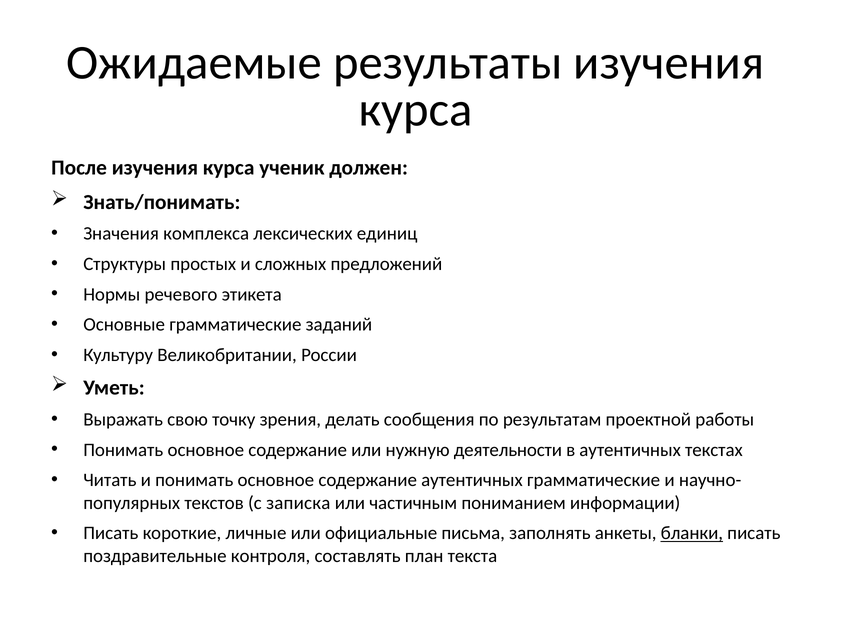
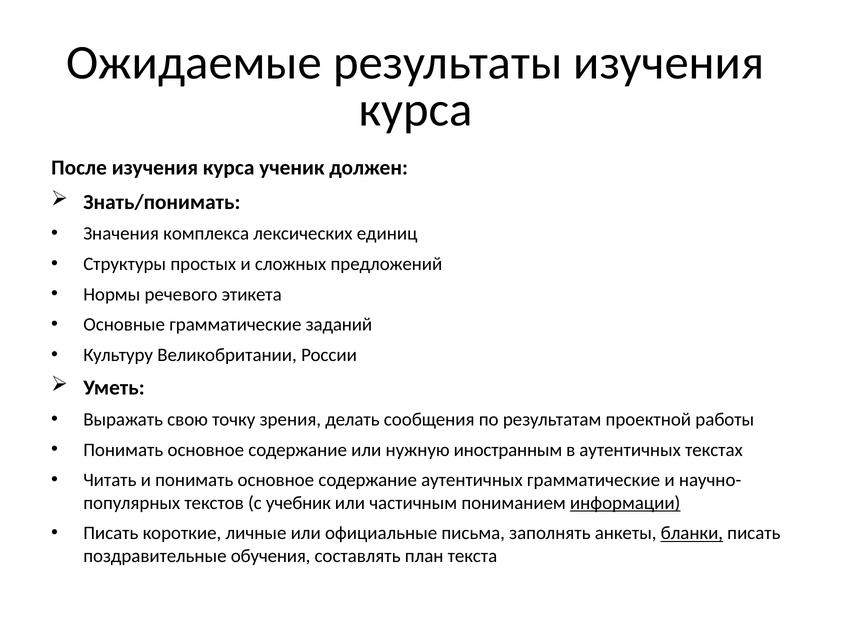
деятельности: деятельности -> иностранным
записка: записка -> учебник
информации underline: none -> present
контроля: контроля -> обучения
